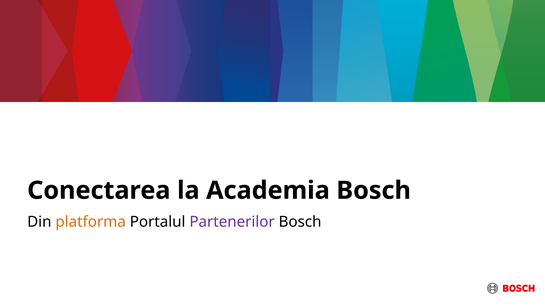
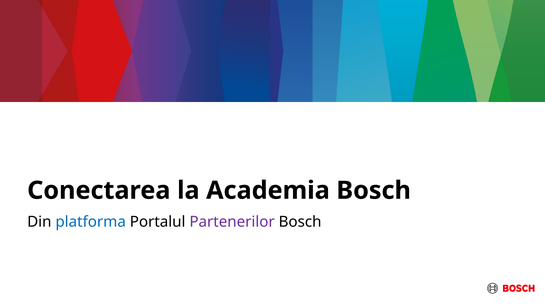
platforma colour: orange -> blue
